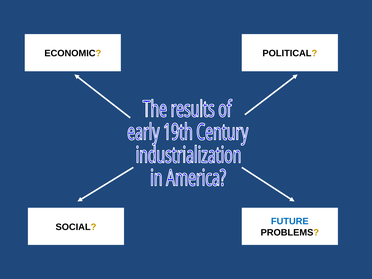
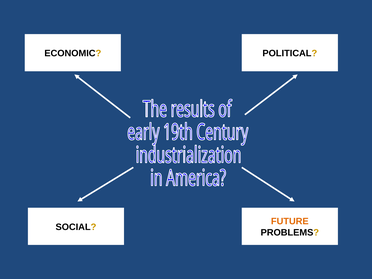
FUTURE colour: blue -> orange
